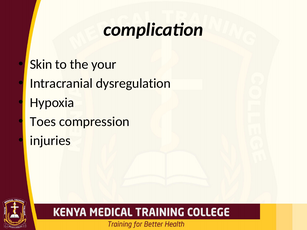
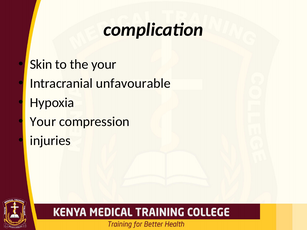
dysregulation: dysregulation -> unfavourable
Toes at (43, 122): Toes -> Your
